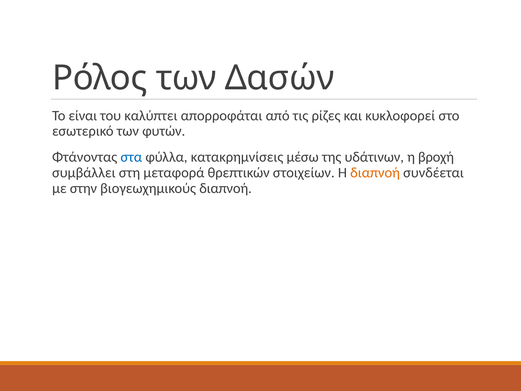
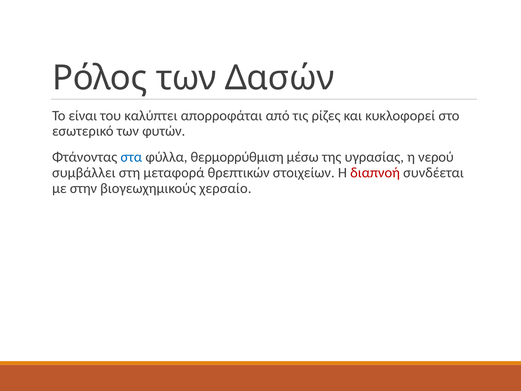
κατακρημνίσεις: κατακρημνίσεις -> θερμορρύθμιση
υδάτινων: υδάτινων -> υγρασίας
βροχή: βροχή -> νερού
διαπνοή at (375, 173) colour: orange -> red
βιογεωχημικούς διαπνοή: διαπνοή -> χερσαίο
